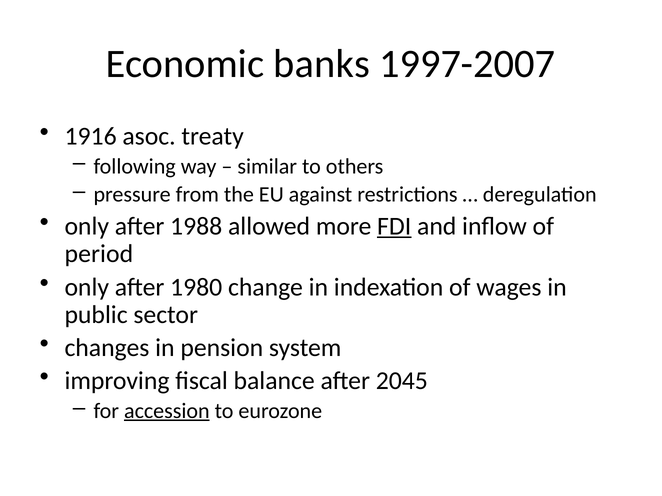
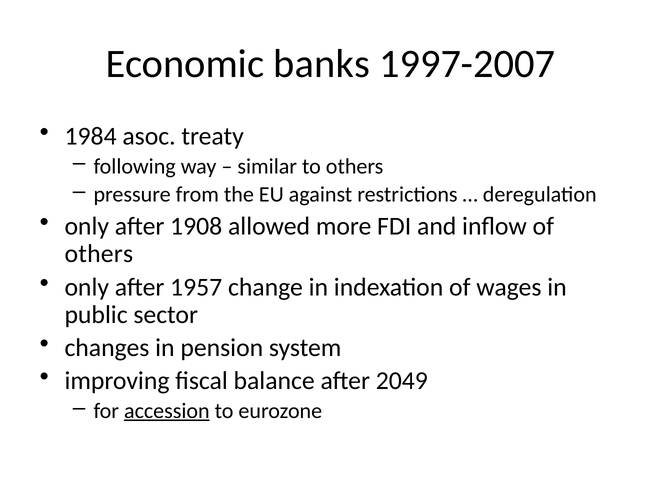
1916: 1916 -> 1984
1988: 1988 -> 1908
FDI underline: present -> none
period at (99, 254): period -> others
1980: 1980 -> 1957
2045: 2045 -> 2049
